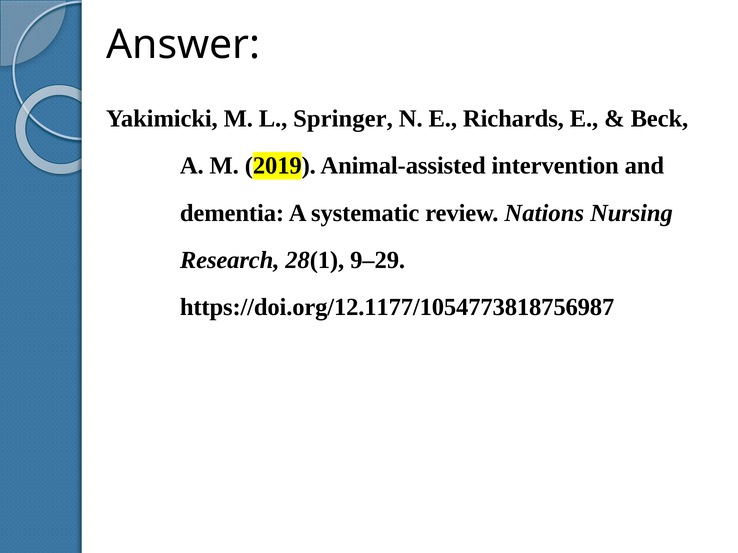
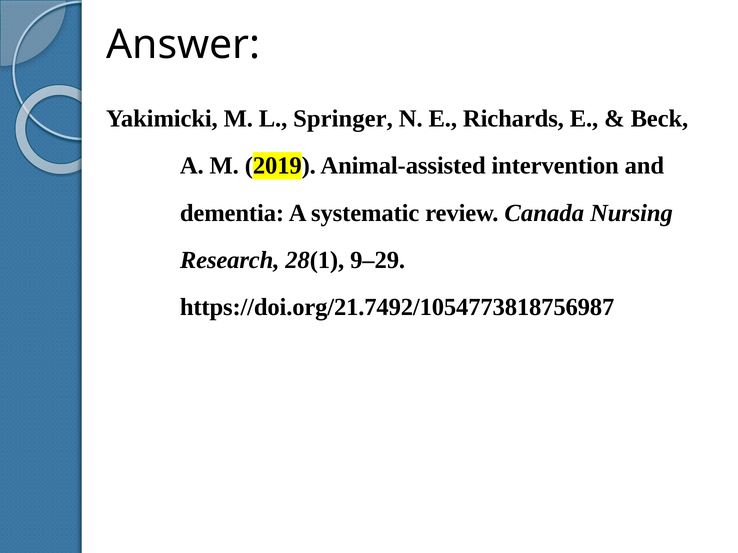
Nations: Nations -> Canada
https://doi.org/12.1177/1054773818756987: https://doi.org/12.1177/1054773818756987 -> https://doi.org/21.7492/1054773818756987
